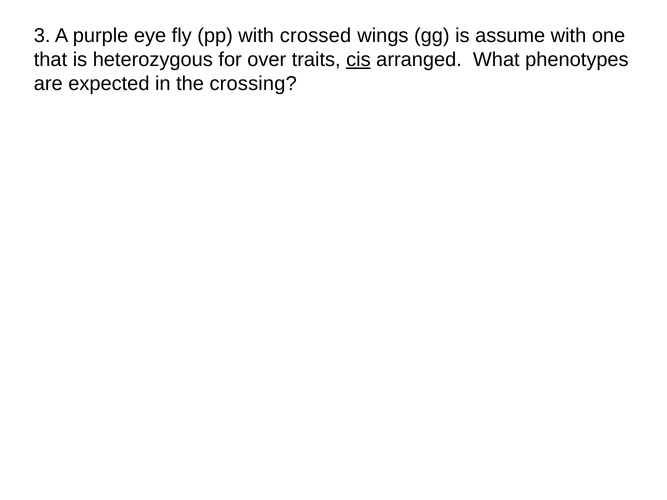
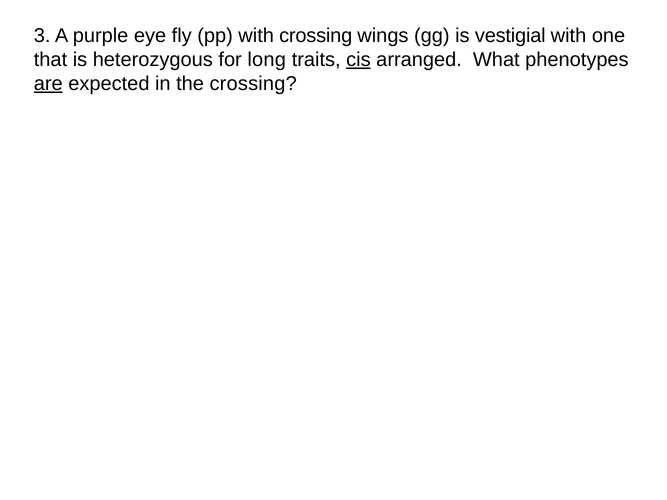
with crossed: crossed -> crossing
assume: assume -> vestigial
over: over -> long
are underline: none -> present
